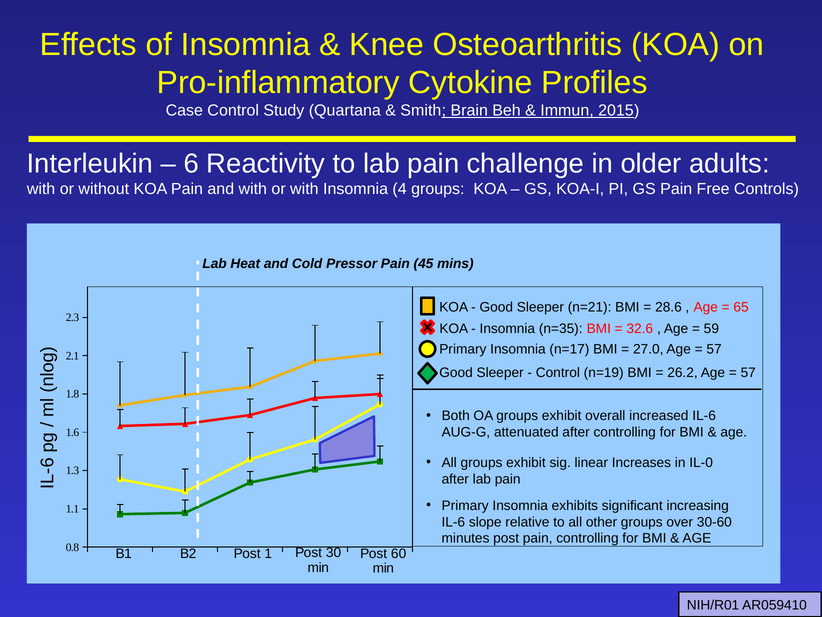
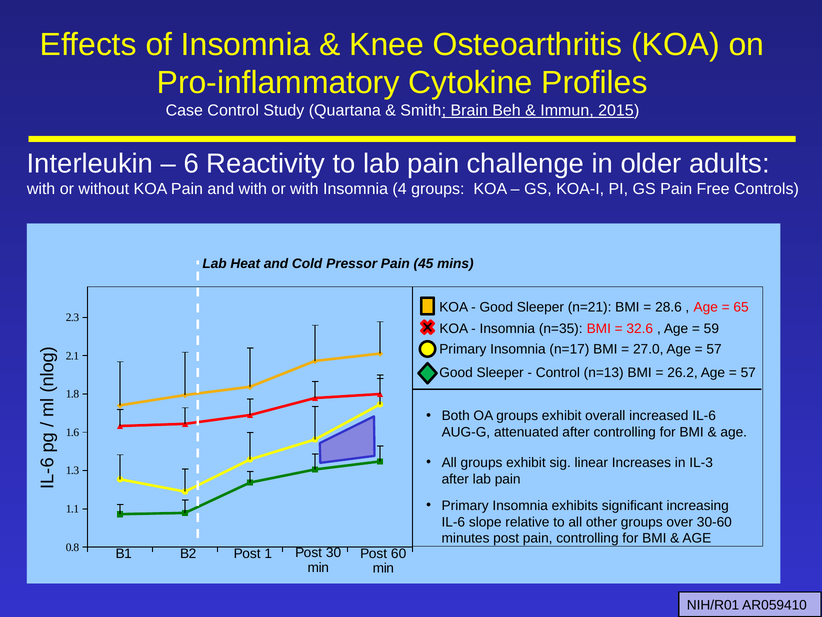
n=19: n=19 -> n=13
IL-0: IL-0 -> IL-3
